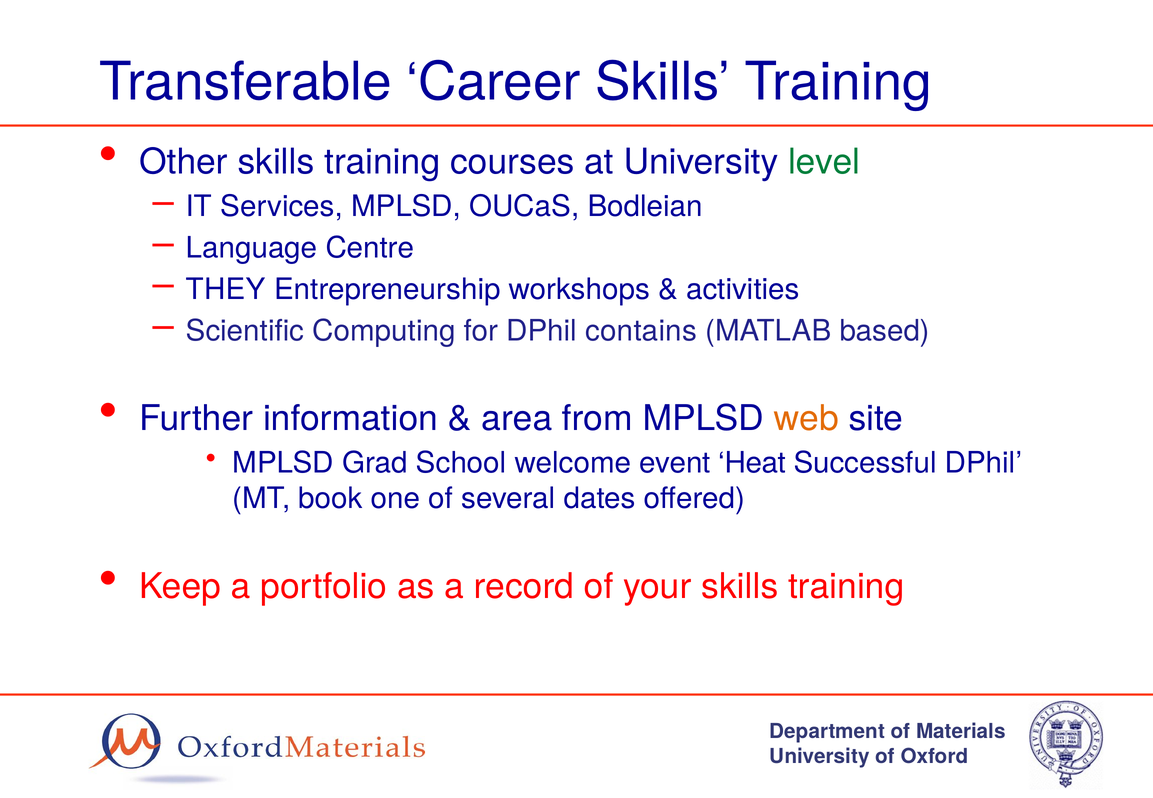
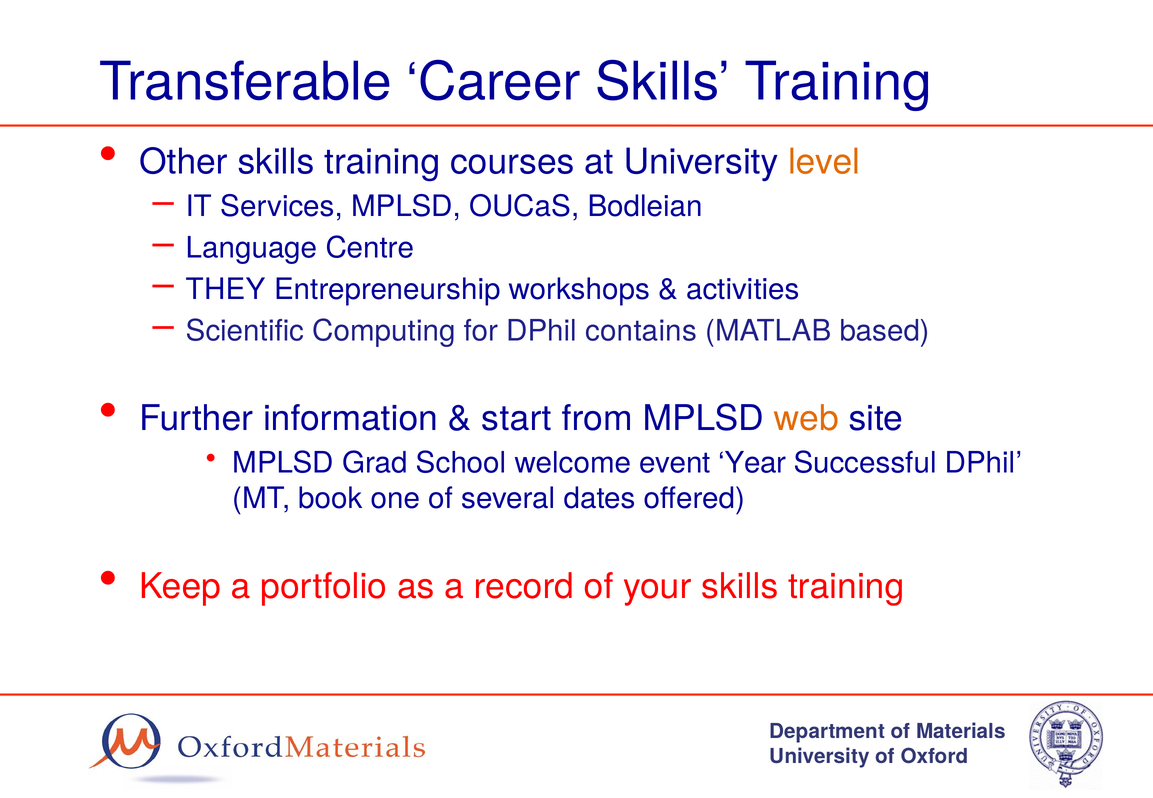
level colour: green -> orange
area: area -> start
Heat: Heat -> Year
